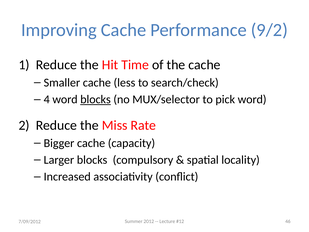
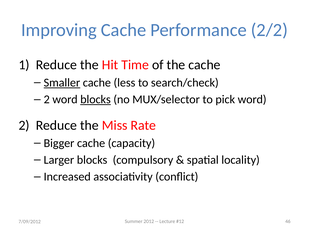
9/2: 9/2 -> 2/2
Smaller underline: none -> present
4 at (47, 99): 4 -> 2
